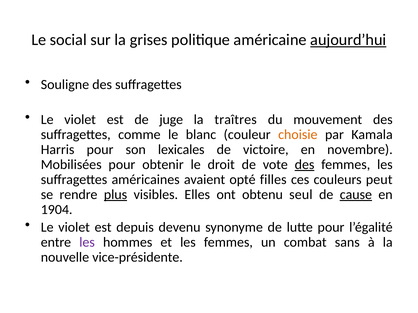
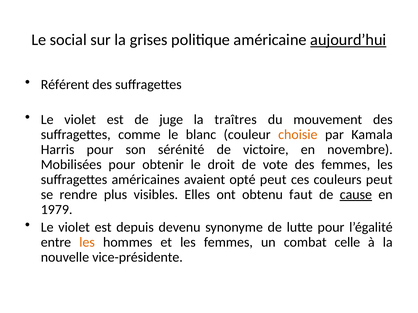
Souligne: Souligne -> Référent
lexicales: lexicales -> sérénité
des at (305, 165) underline: present -> none
opté filles: filles -> peut
plus underline: present -> none
seul: seul -> faut
1904: 1904 -> 1979
les at (87, 242) colour: purple -> orange
sans: sans -> celle
